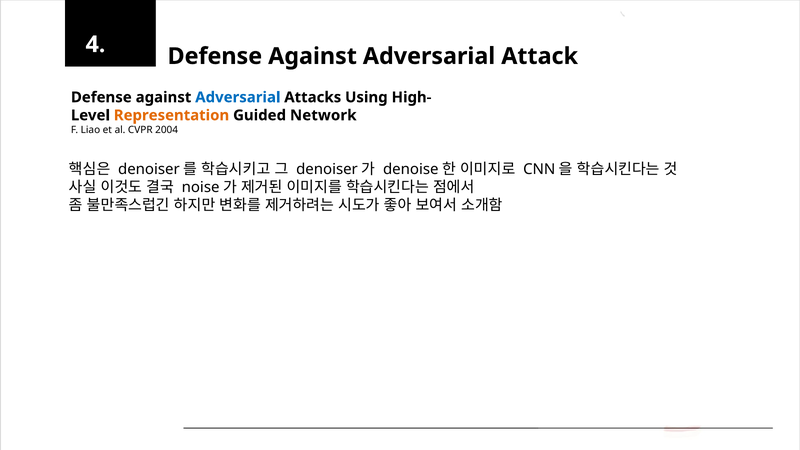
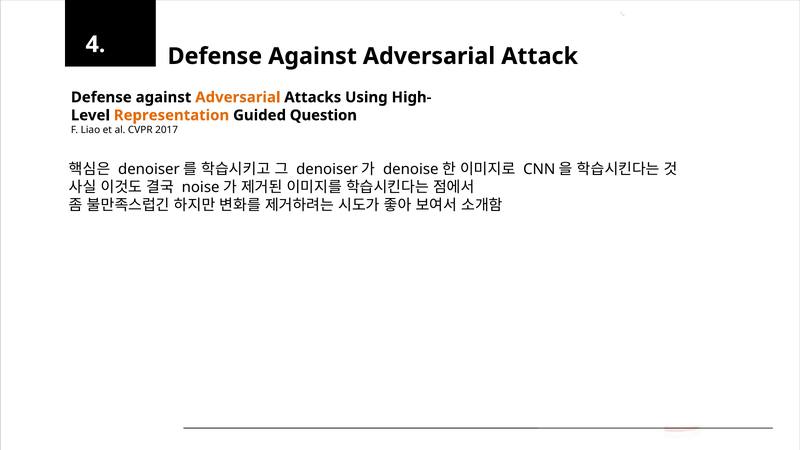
Adversarial at (238, 97) colour: blue -> orange
Network: Network -> Question
2004: 2004 -> 2017
